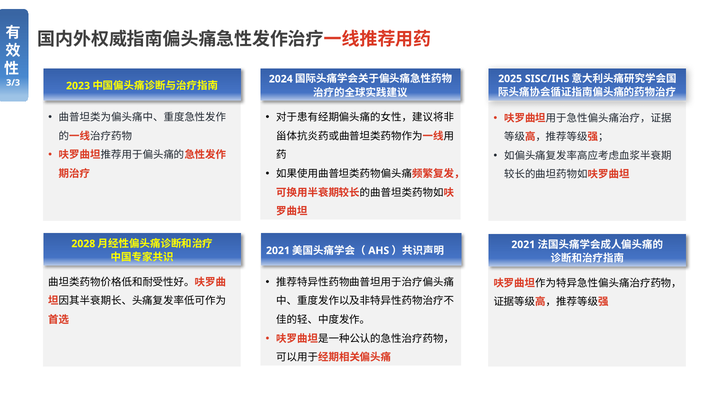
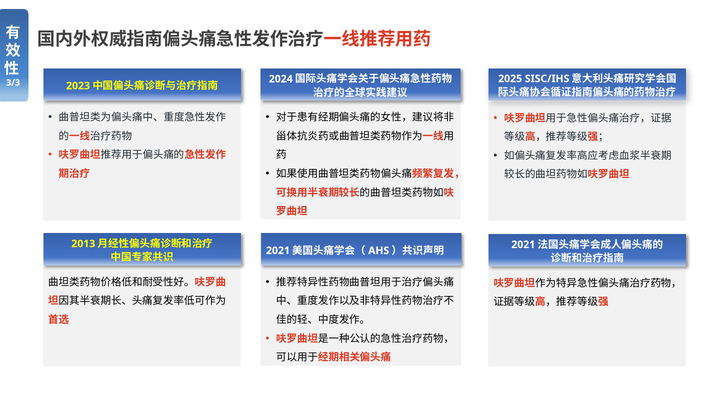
2028: 2028 -> 2013
